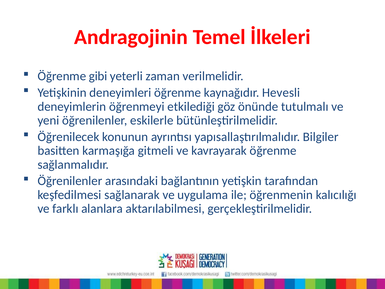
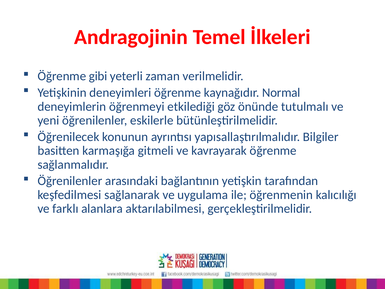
Hevesli: Hevesli -> Normal
